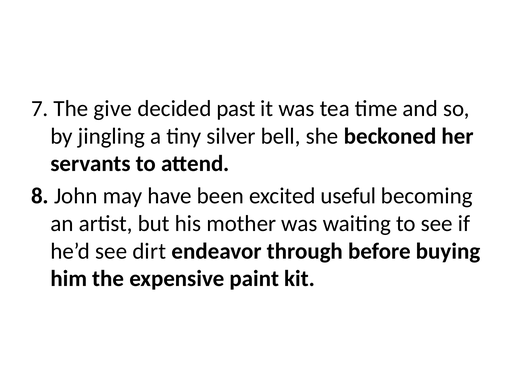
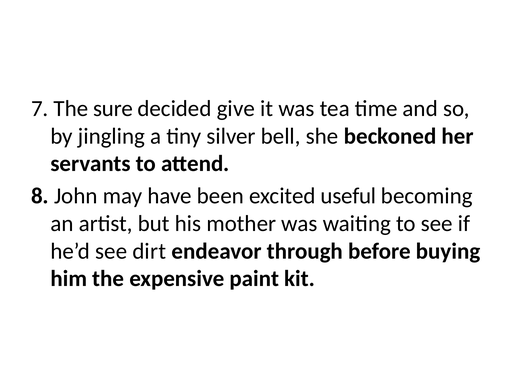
give: give -> sure
past: past -> give
